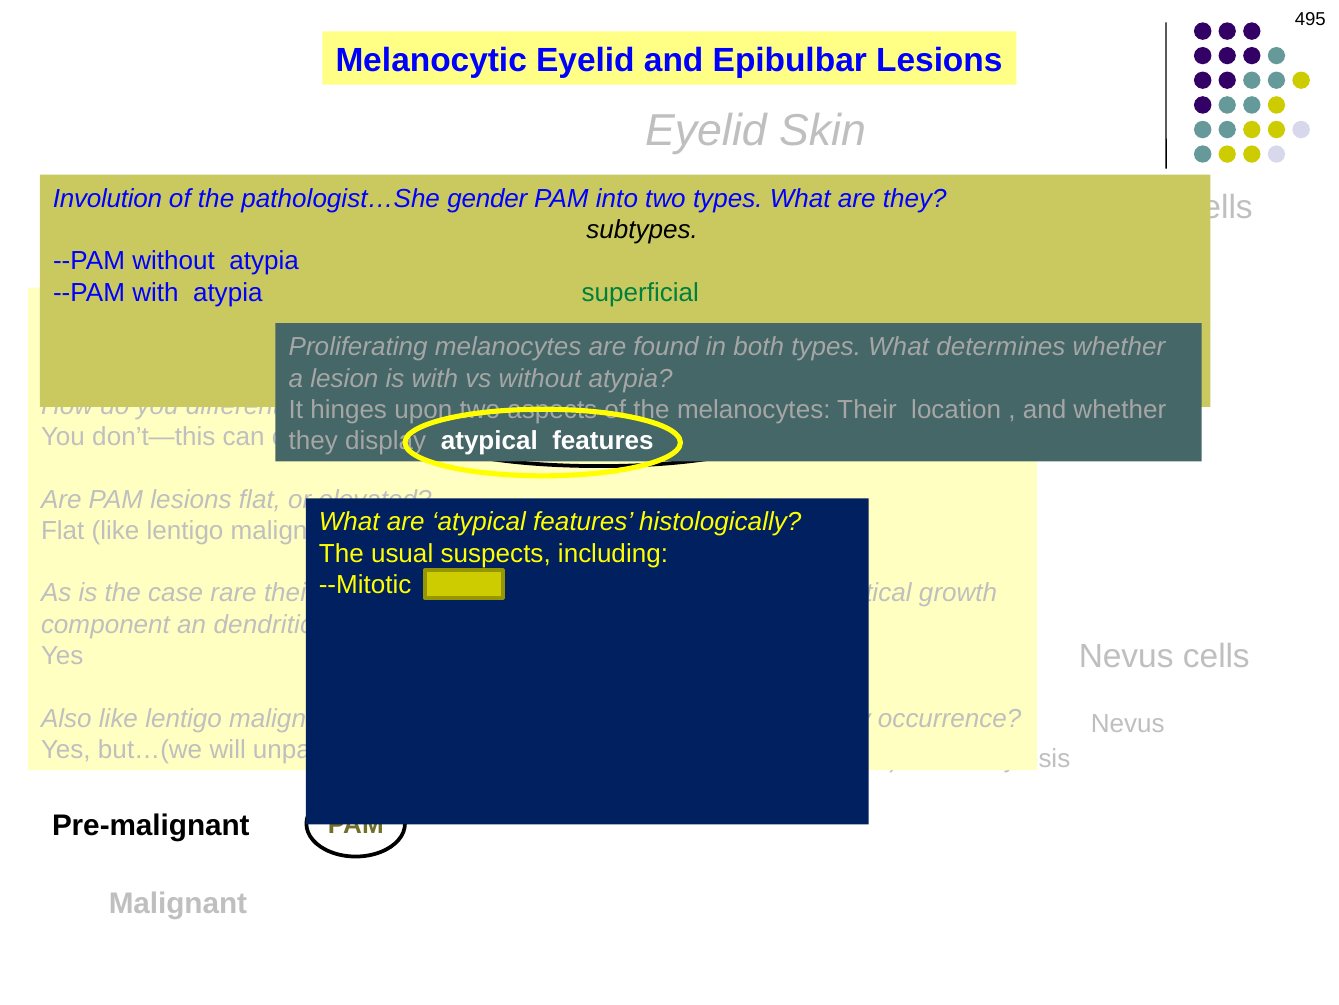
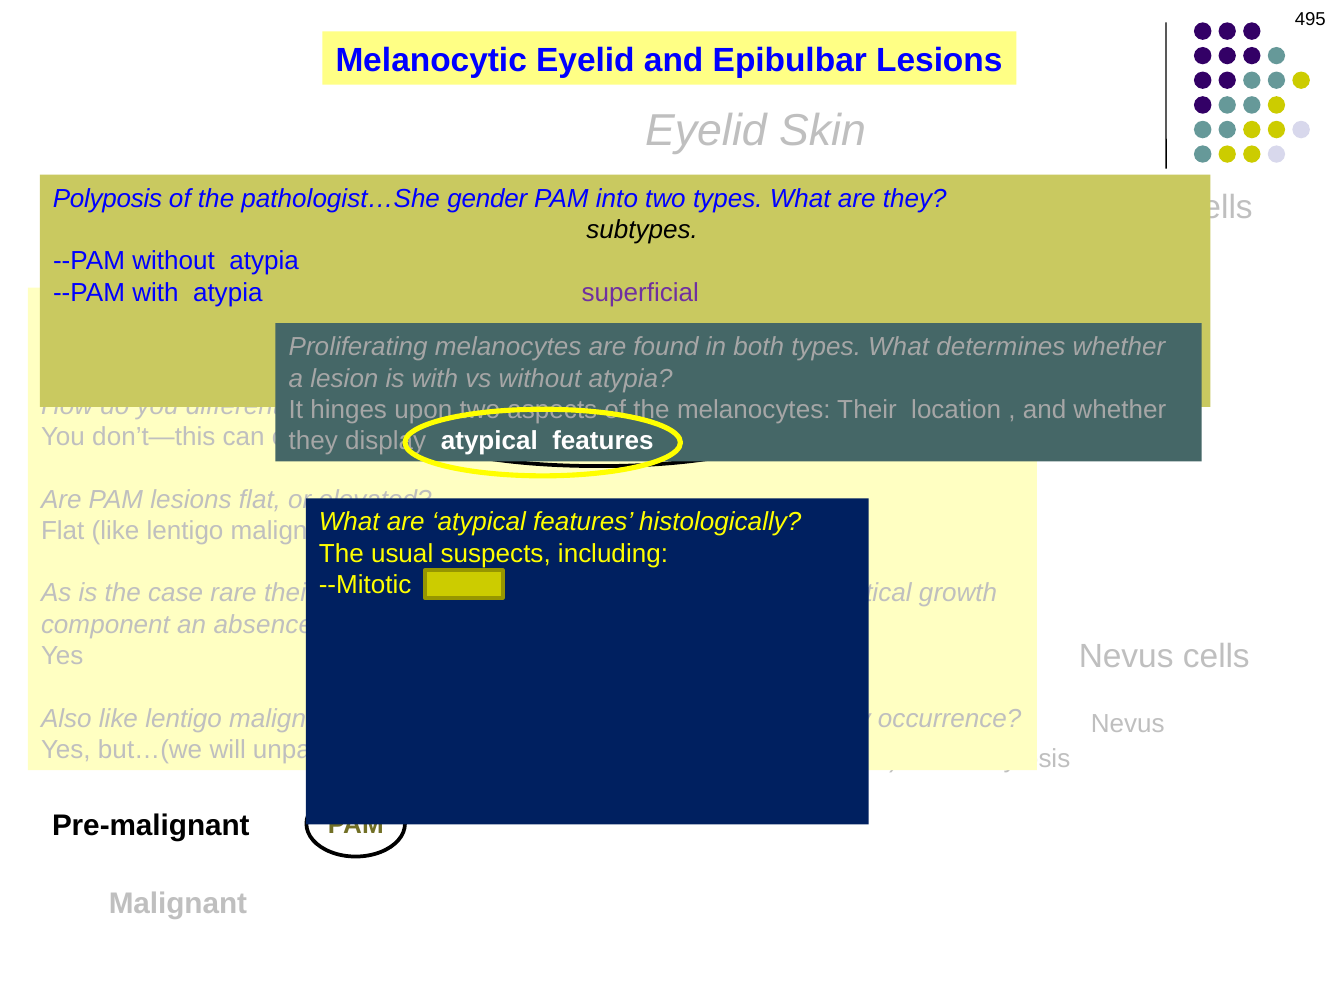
Involution: Involution -> Polyposis
superficial colour: green -> purple
dendritic: dendritic -> absence
